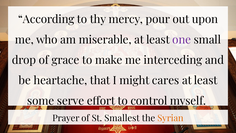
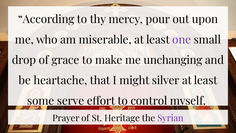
interceding: interceding -> unchanging
cares: cares -> silver
Smallest: Smallest -> Heritage
Syrian colour: orange -> purple
